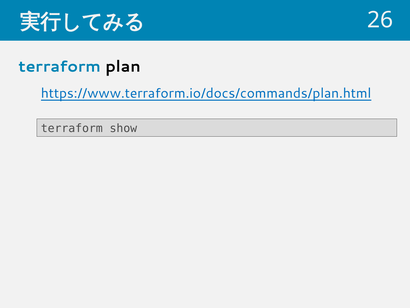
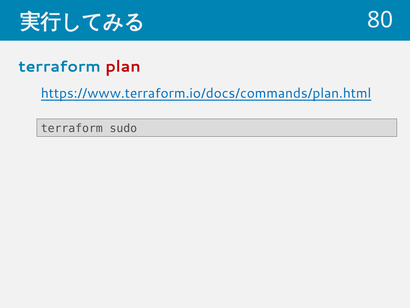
26: 26 -> 80
plan colour: black -> red
show: show -> sudo
